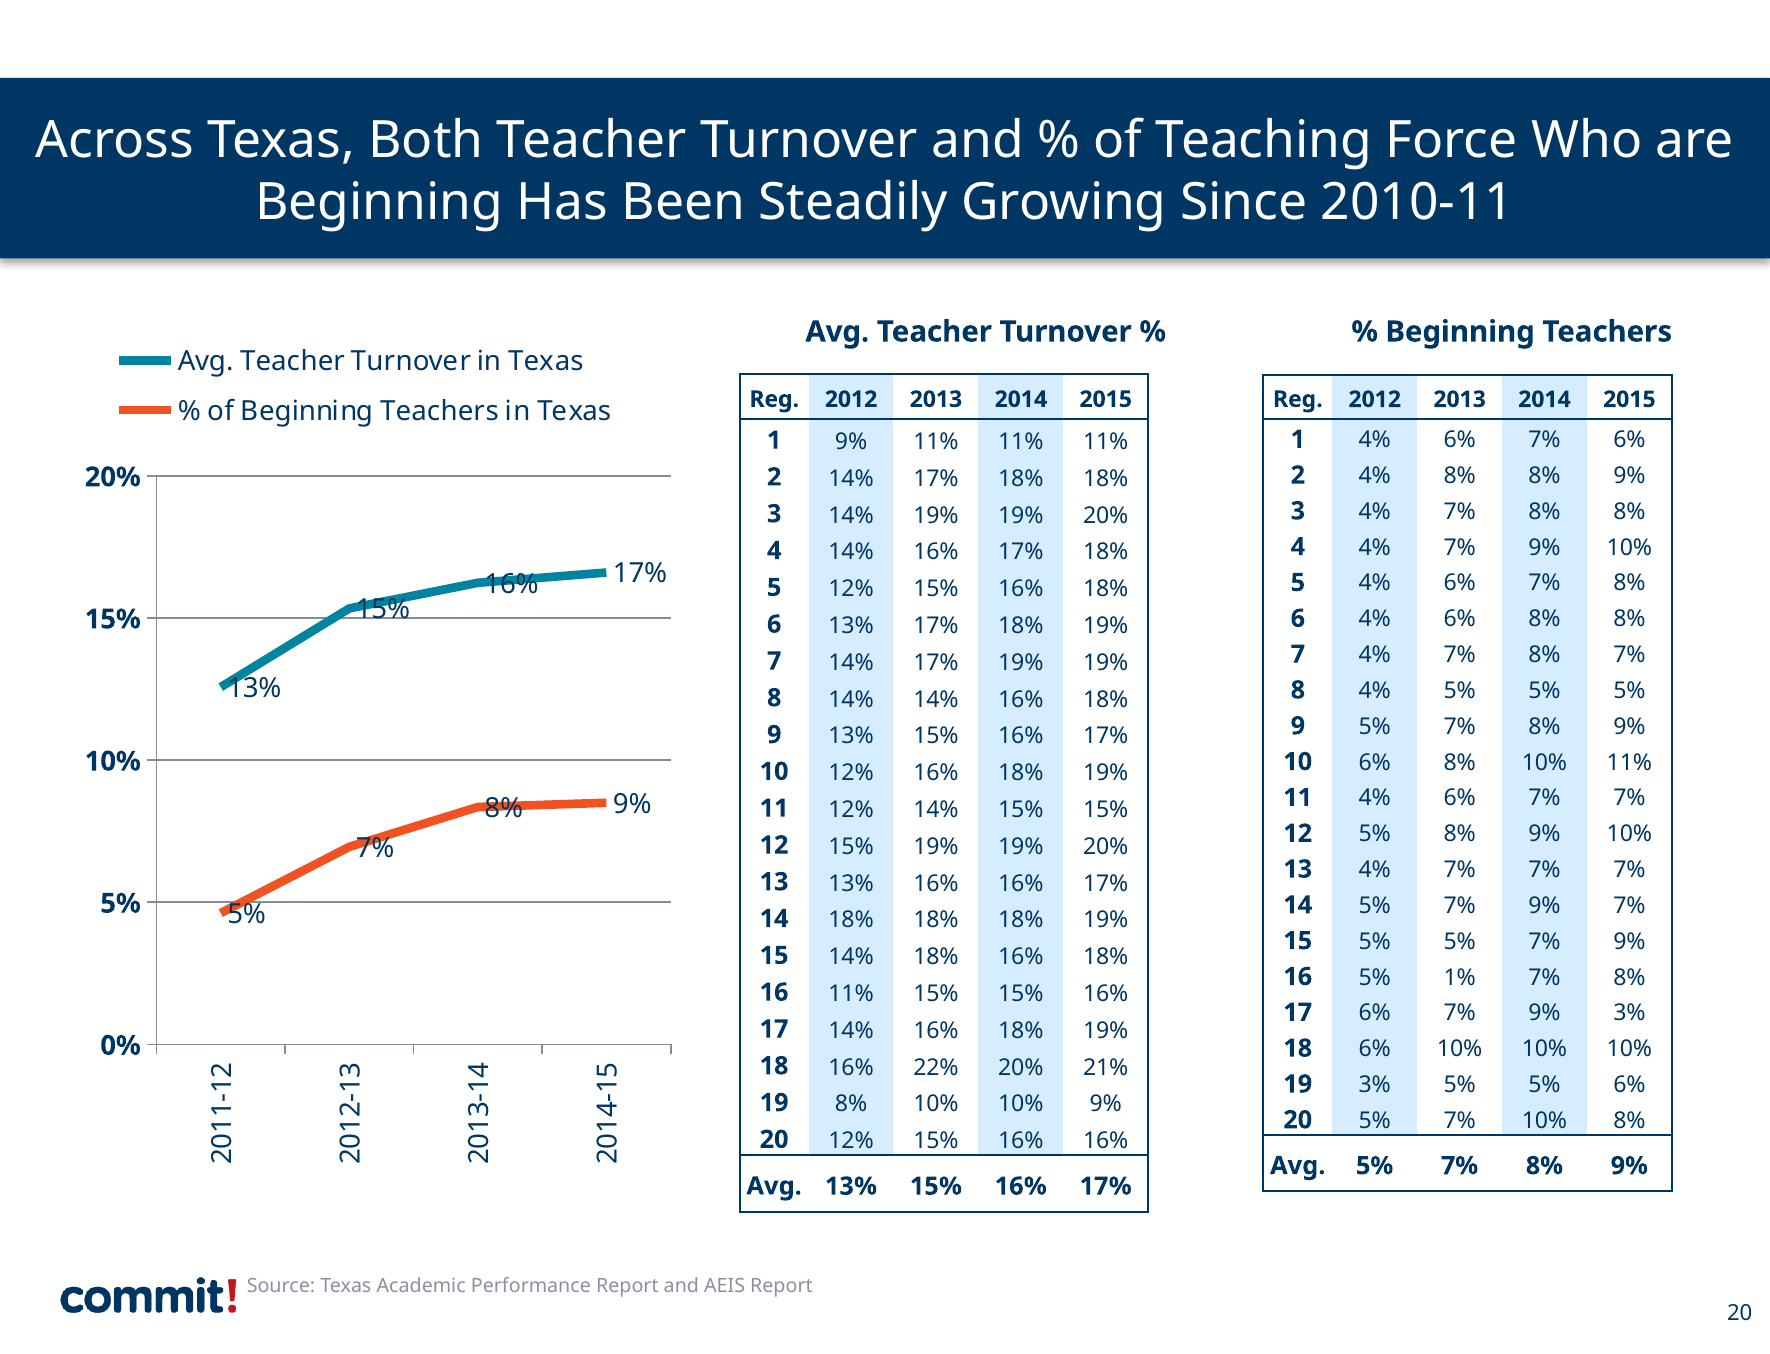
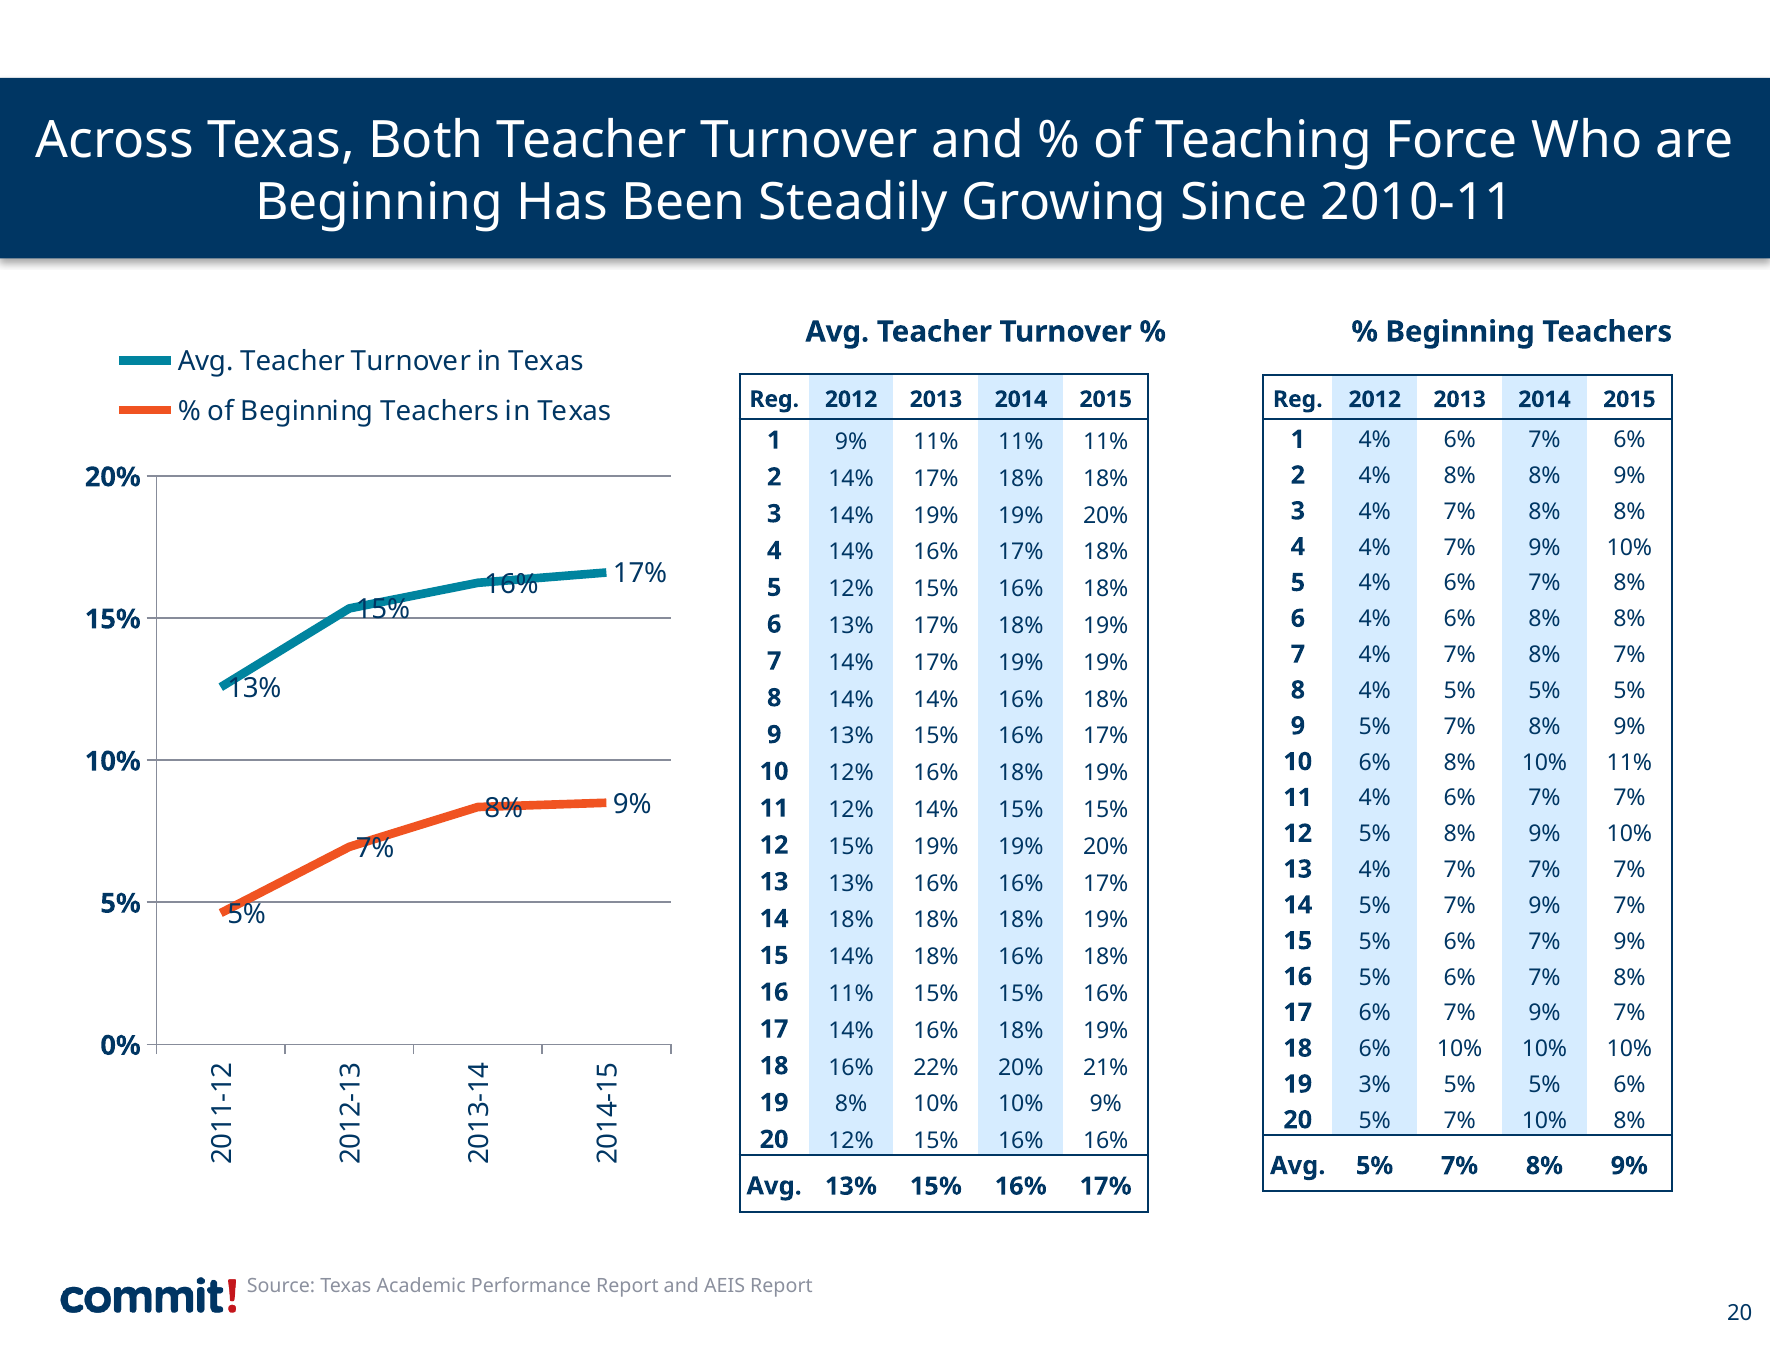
5% at (1460, 942): 5% -> 6%
1% at (1460, 977): 1% -> 6%
3% at (1629, 1013): 3% -> 7%
